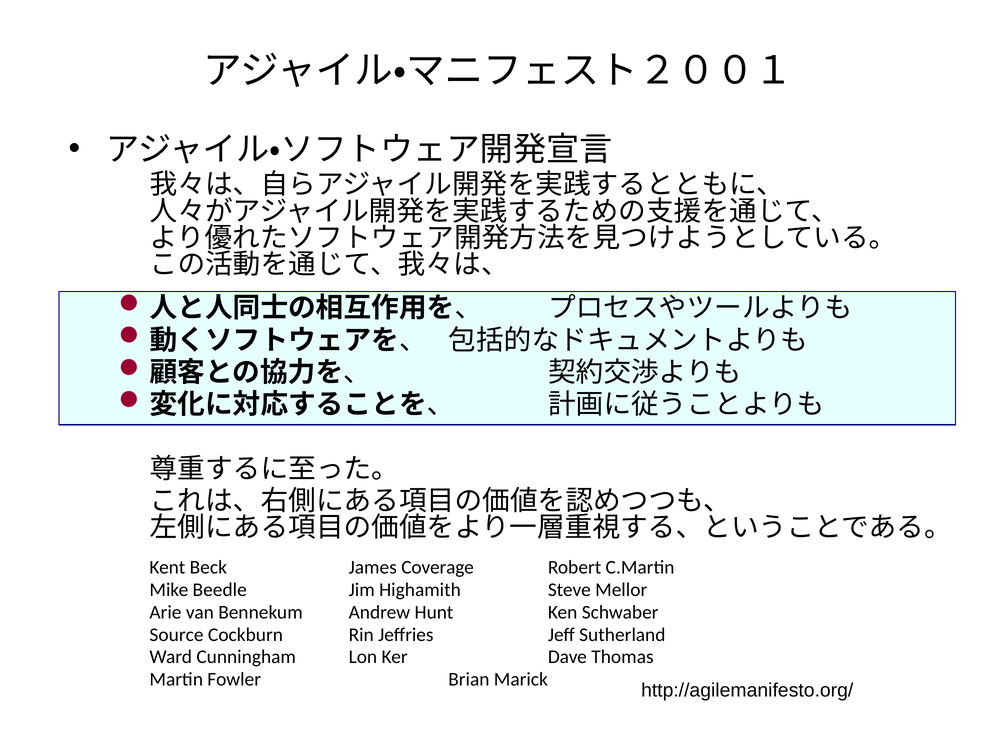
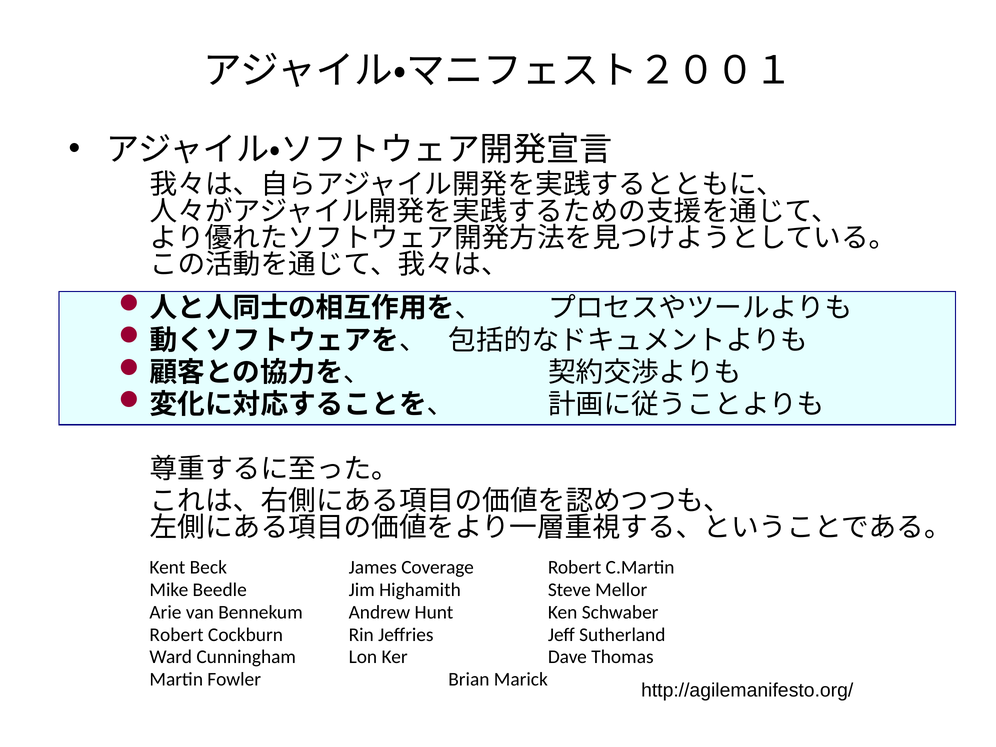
Source at (177, 635): Source -> Robert
